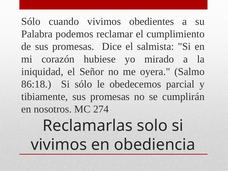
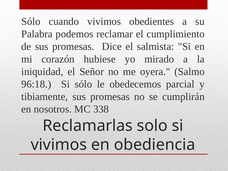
86:18: 86:18 -> 96:18
274: 274 -> 338
